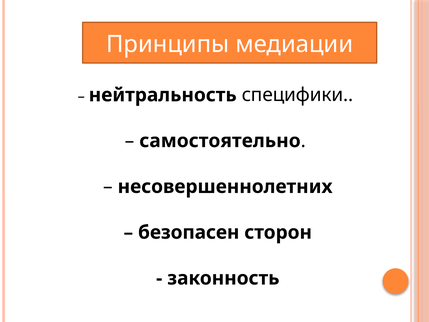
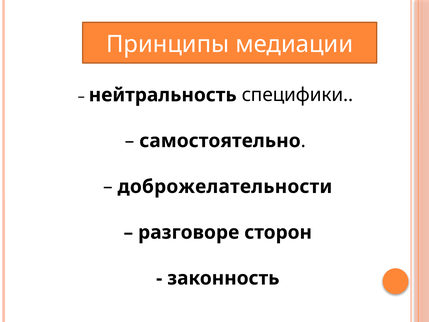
несовершеннолетних: несовершеннолетних -> доброжелательности
безопасен: безопасен -> разговоре
